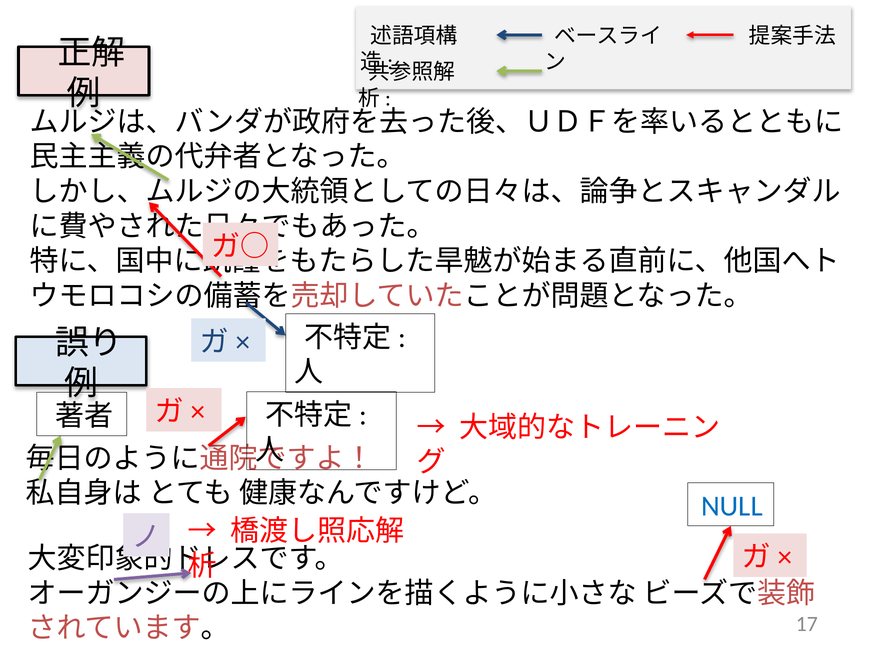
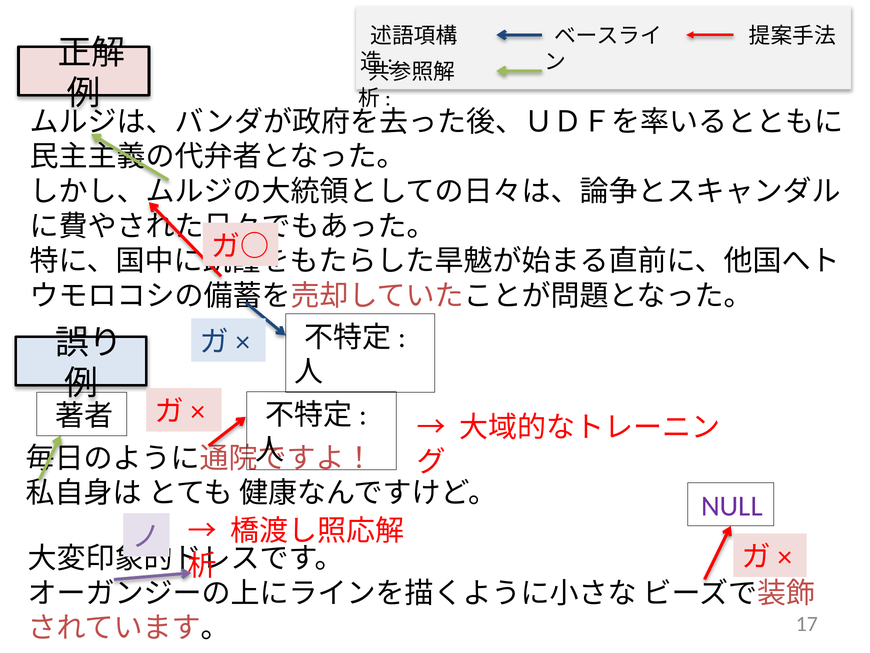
NULL colour: blue -> purple
